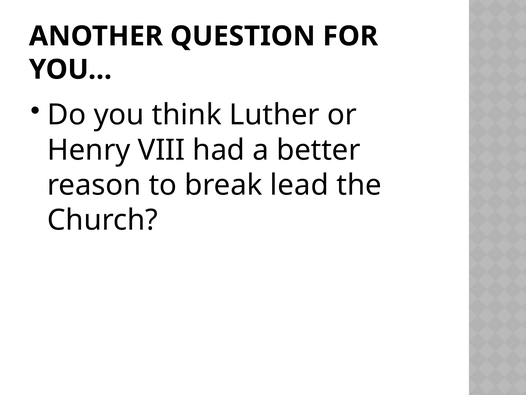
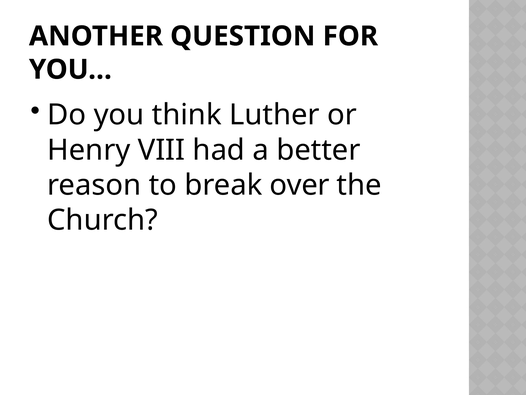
lead: lead -> over
